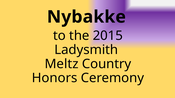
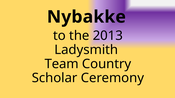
2015: 2015 -> 2013
Meltz: Meltz -> Team
Honors: Honors -> Scholar
